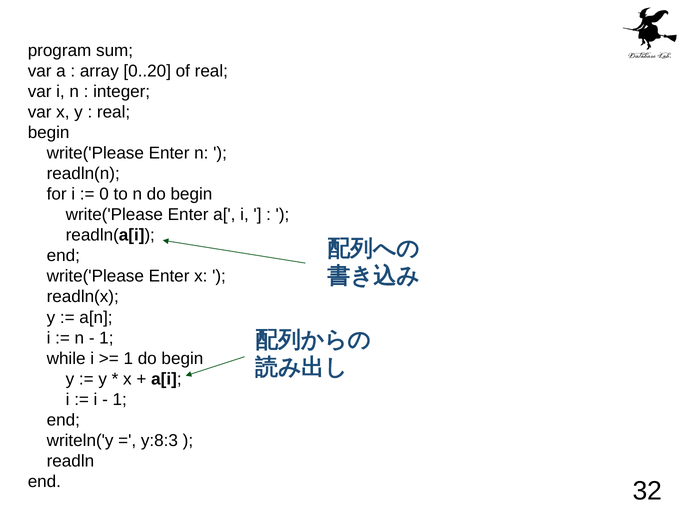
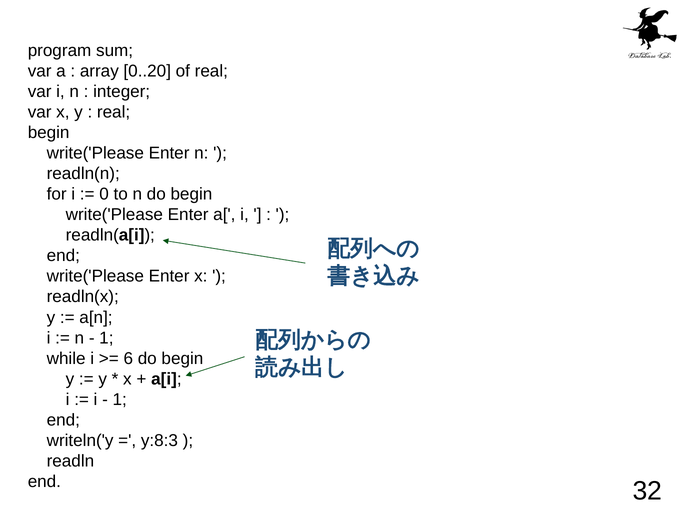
1 at (128, 358): 1 -> 6
